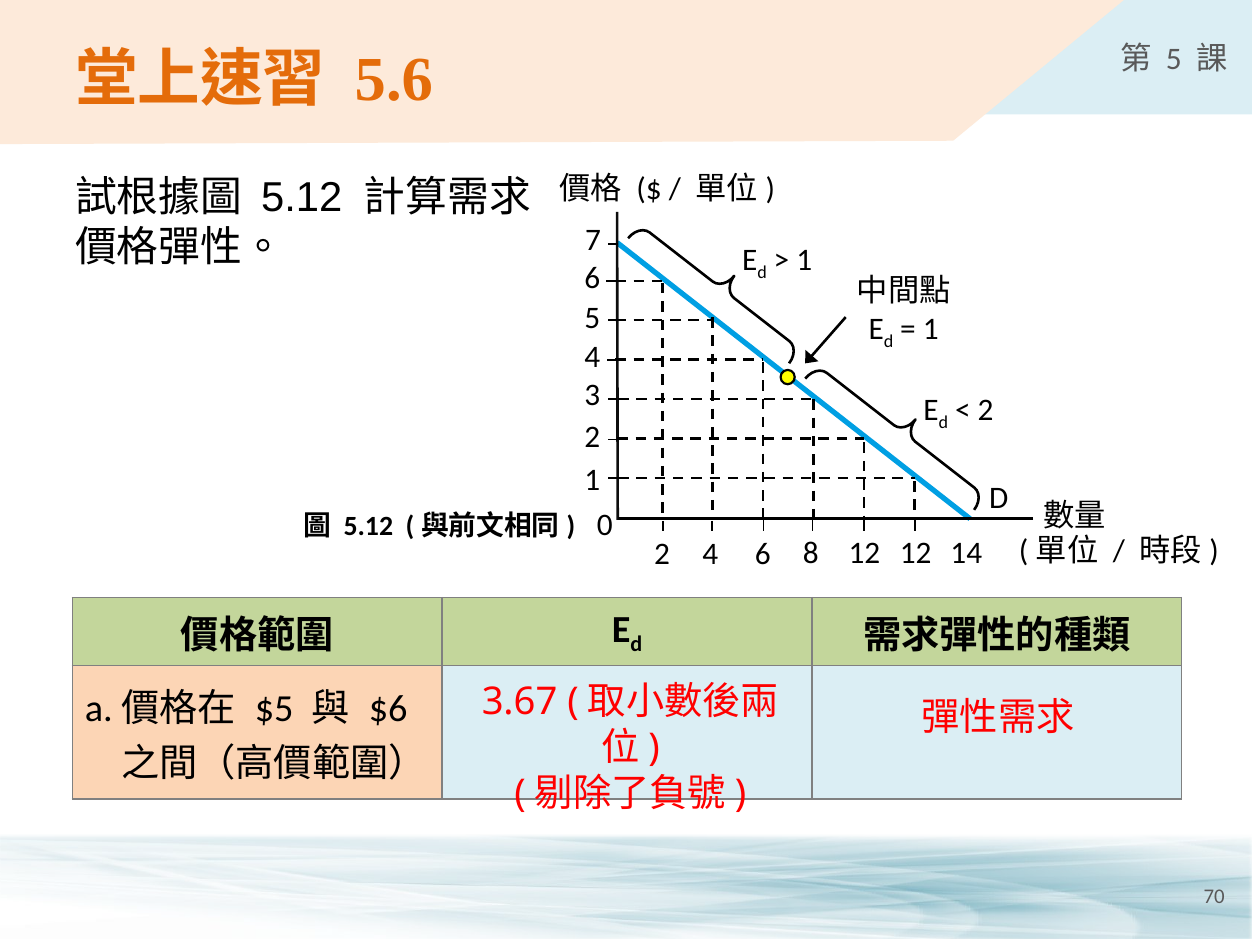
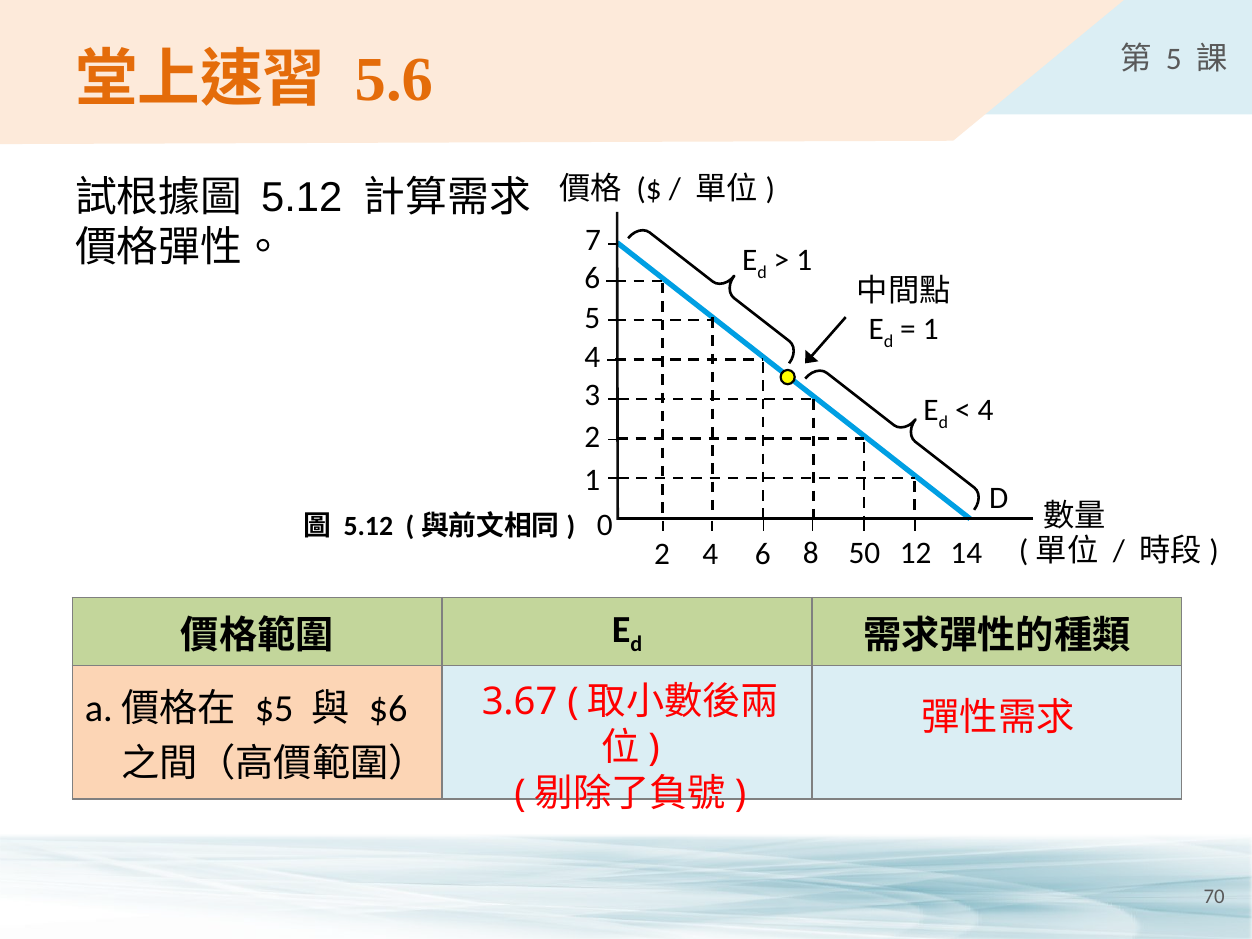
2 at (986, 411): 2 -> 4
6 12: 12 -> 50
